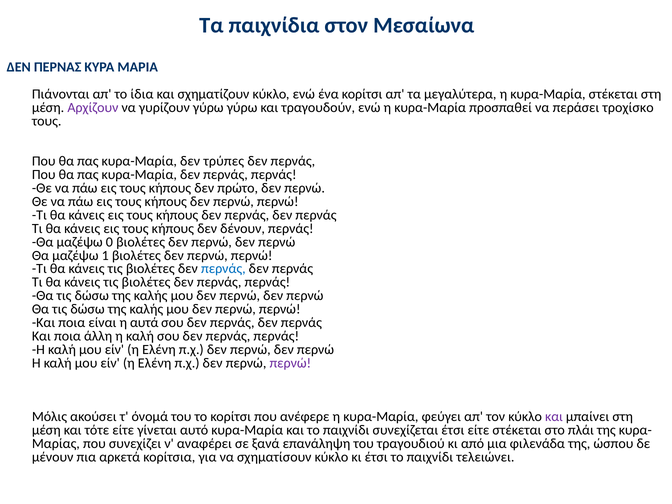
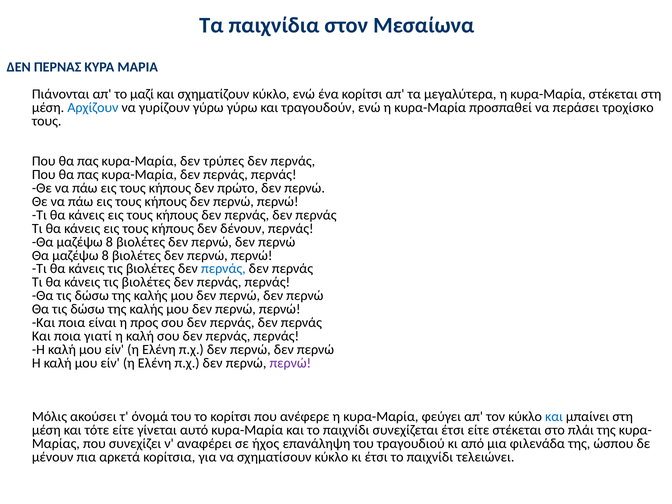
ίδια: ίδια -> μαζί
Αρχίζουν colour: purple -> blue
0 at (109, 242): 0 -> 8
1 at (105, 255): 1 -> 8
αυτά: αυτά -> προς
άλλη: άλλη -> γιατί
και at (554, 417) colour: purple -> blue
ξανά: ξανά -> ήχος
